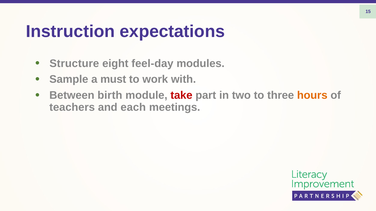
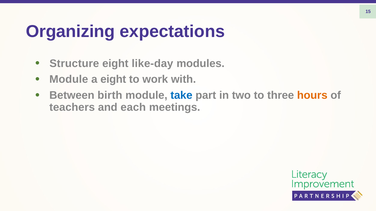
Instruction: Instruction -> Organizing
feel-day: feel-day -> like-day
Sample at (69, 80): Sample -> Module
a must: must -> eight
take colour: red -> blue
